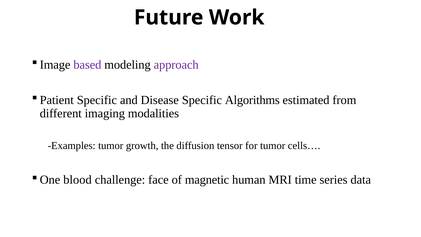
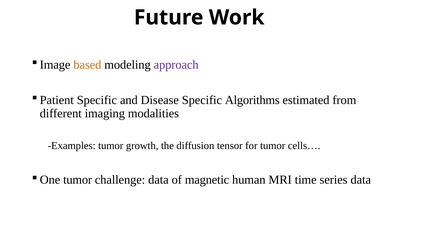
based colour: purple -> orange
blood at (77, 180): blood -> tumor
challenge face: face -> data
